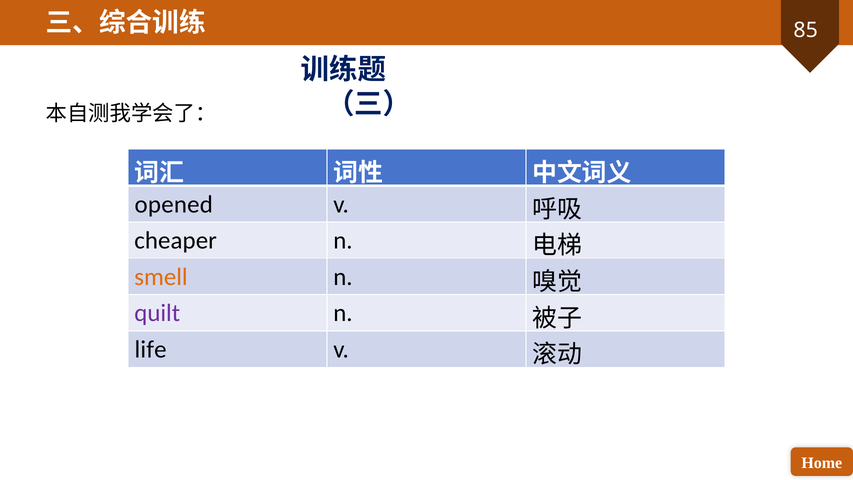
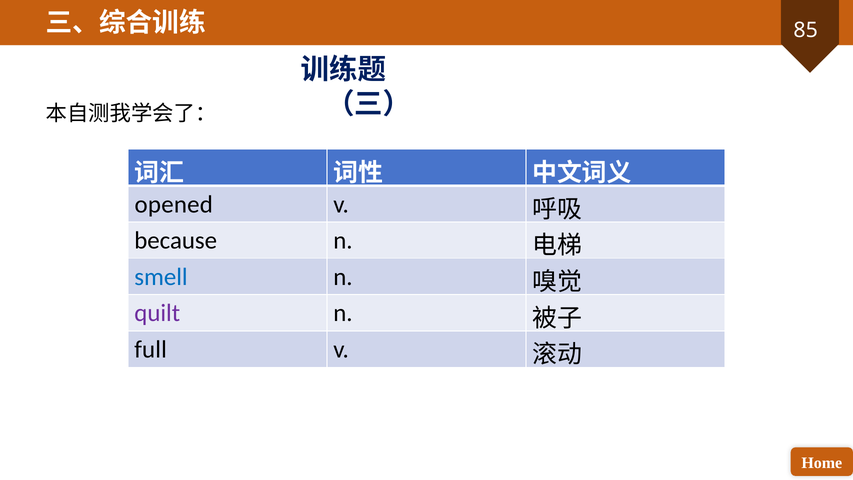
cheaper: cheaper -> because
smell colour: orange -> blue
life: life -> full
